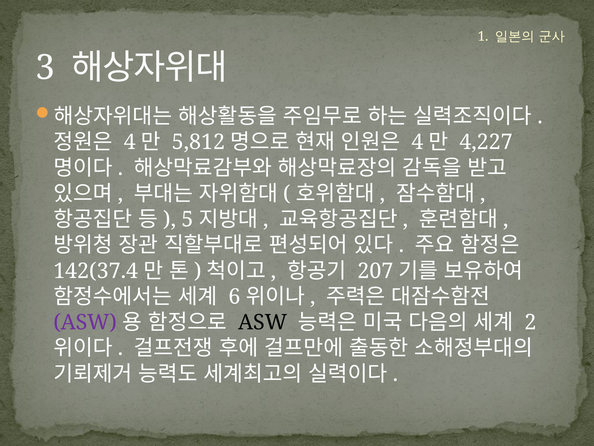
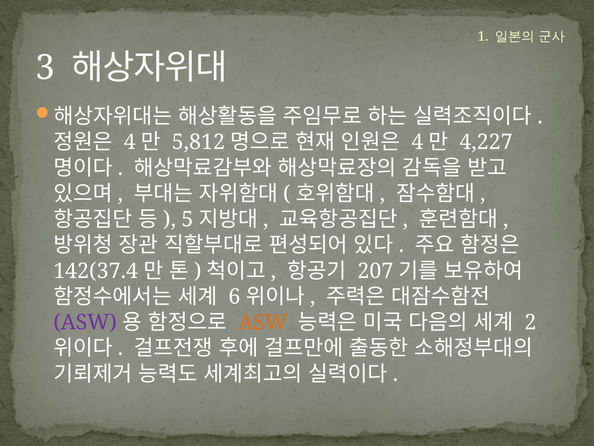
ASW at (263, 322) colour: black -> orange
